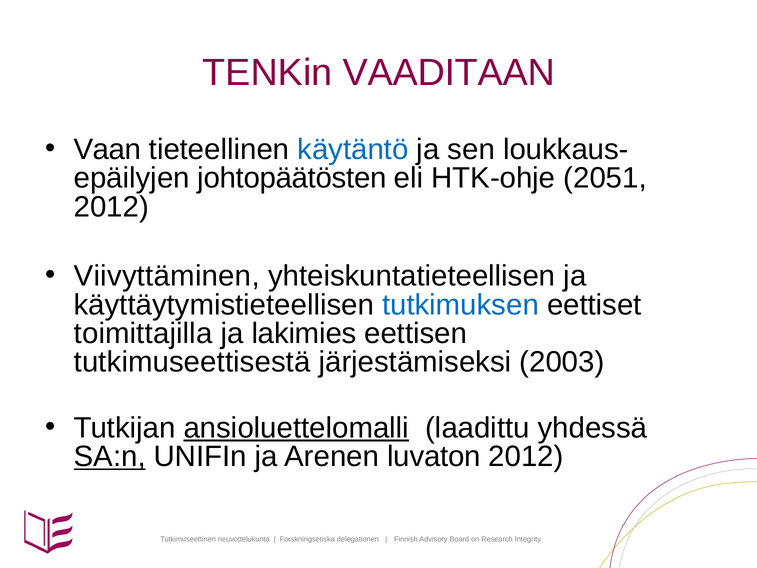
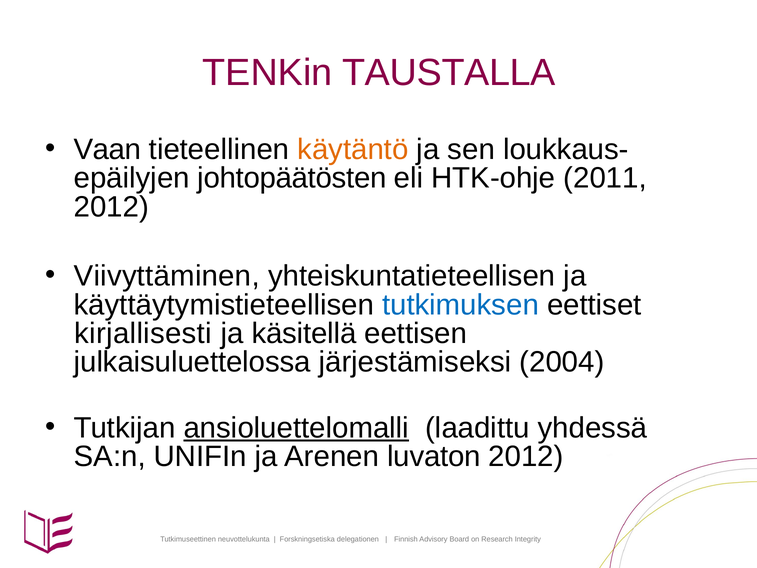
VAADITAAN: VAADITAAN -> TAUSTALLA
käytäntö colour: blue -> orange
2051: 2051 -> 2011
toimittajilla: toimittajilla -> kirjallisesti
lakimies: lakimies -> käsitellä
tutkimuseettisestä: tutkimuseettisestä -> julkaisuluettelossa
2003: 2003 -> 2004
SA:n underline: present -> none
